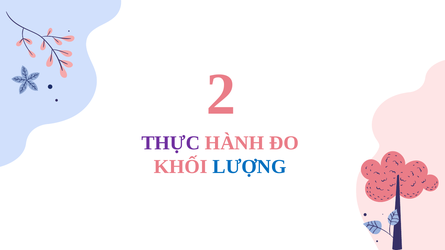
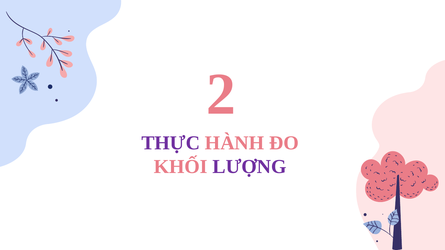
LƯỢNG colour: blue -> purple
